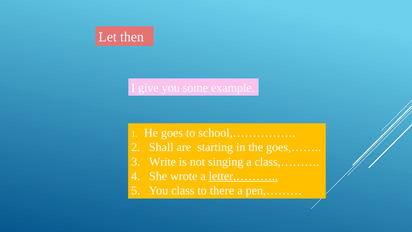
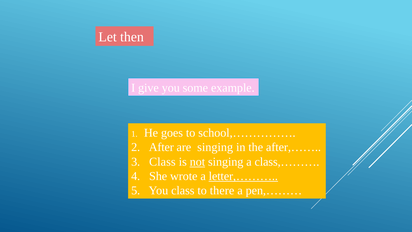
Shall: Shall -> After
are starting: starting -> singing
goes,……: goes,…… -> after,……
3 Write: Write -> Class
not underline: none -> present
